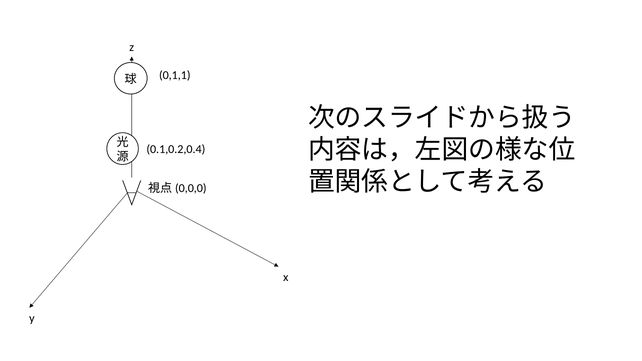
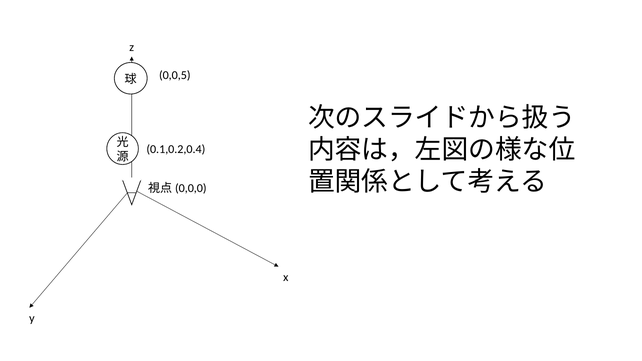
0,1,1: 0,1,1 -> 0,0,5
